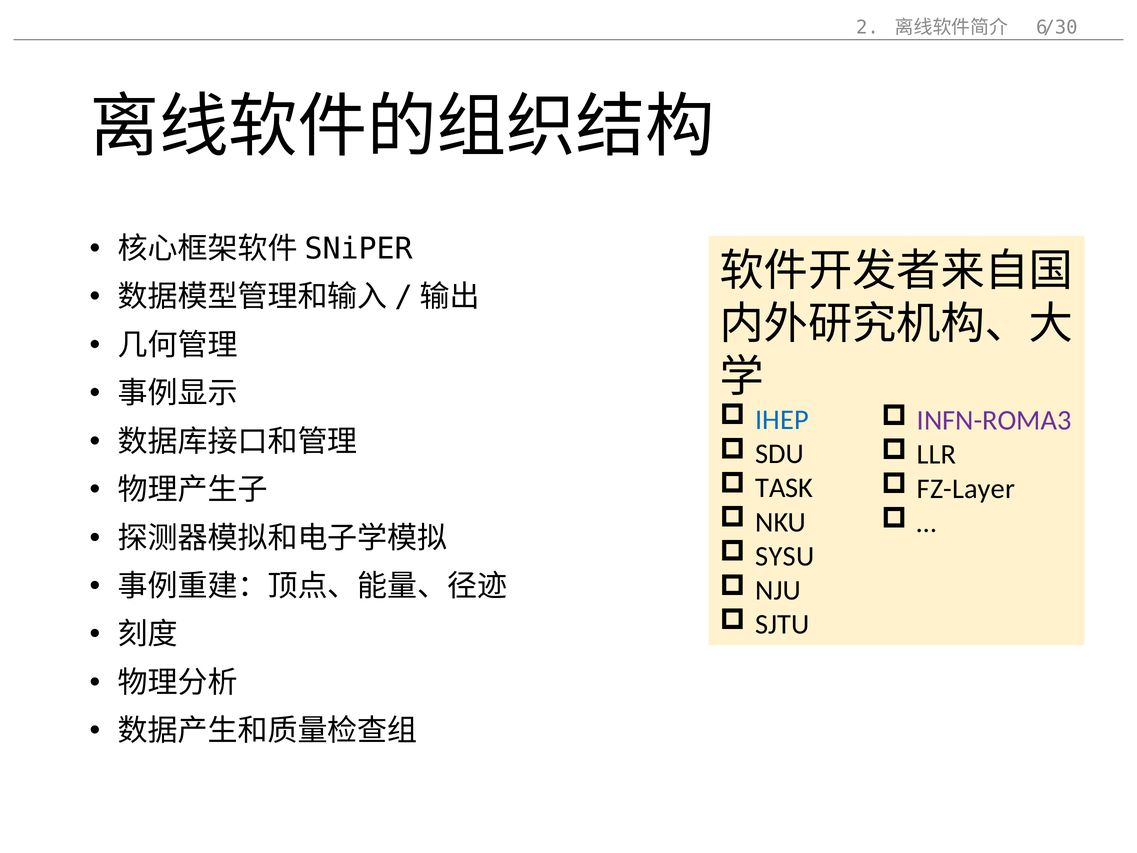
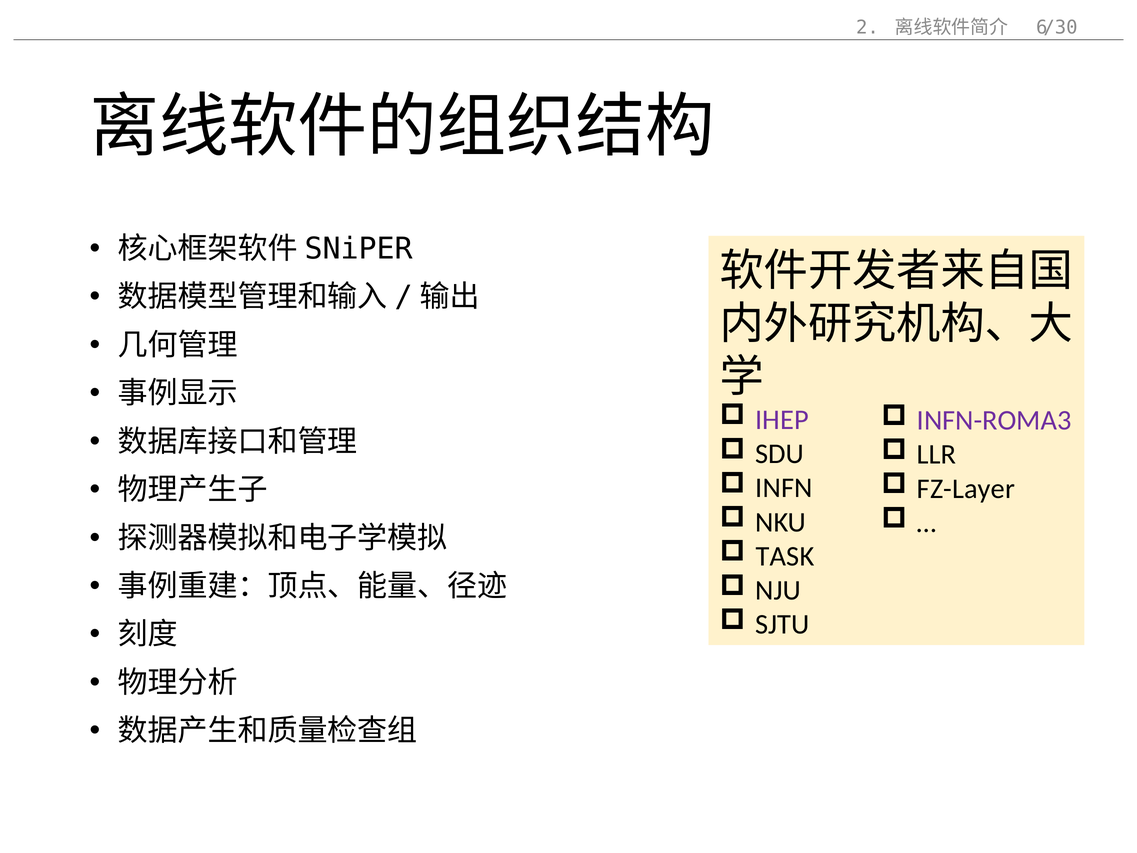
IHEP colour: blue -> purple
TASK: TASK -> INFN
SYSU: SYSU -> TASK
